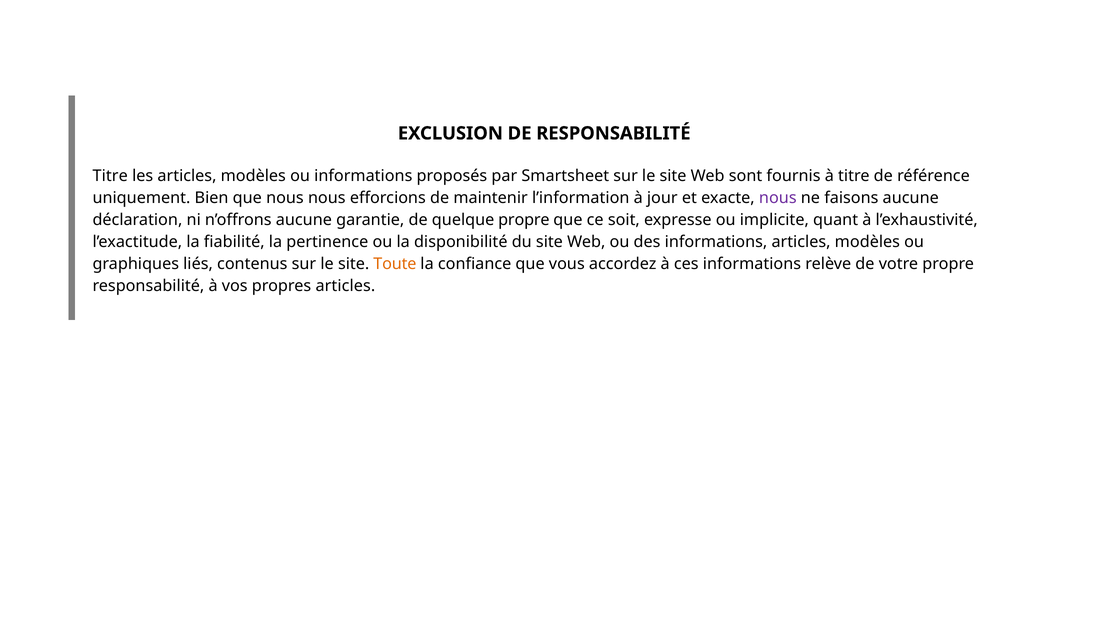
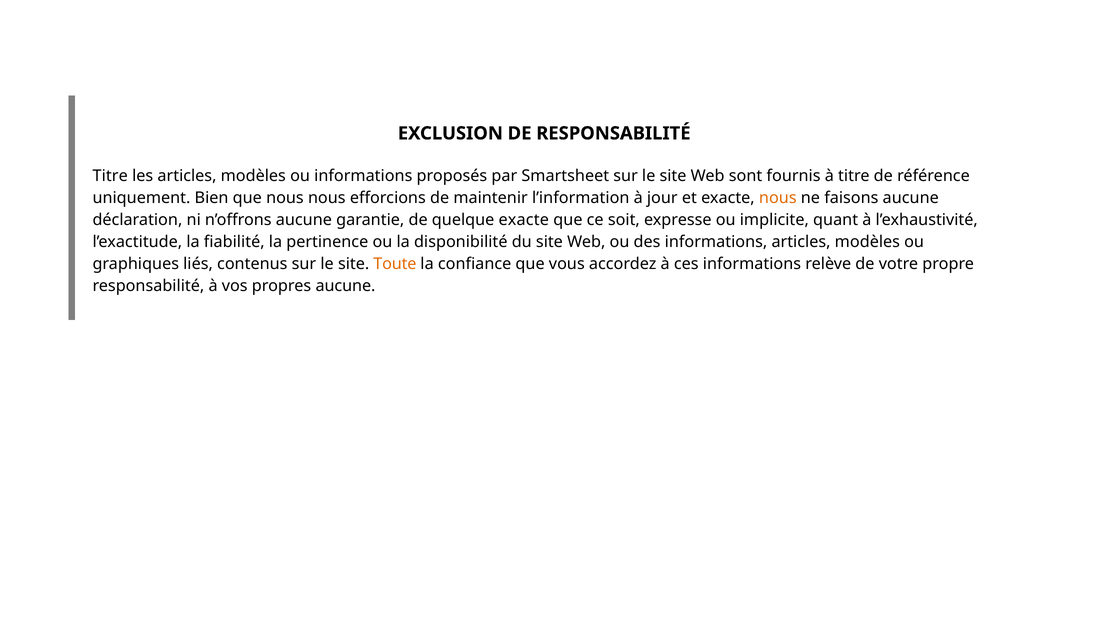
nous at (778, 198) colour: purple -> orange
quelque propre: propre -> exacte
propres articles: articles -> aucune
